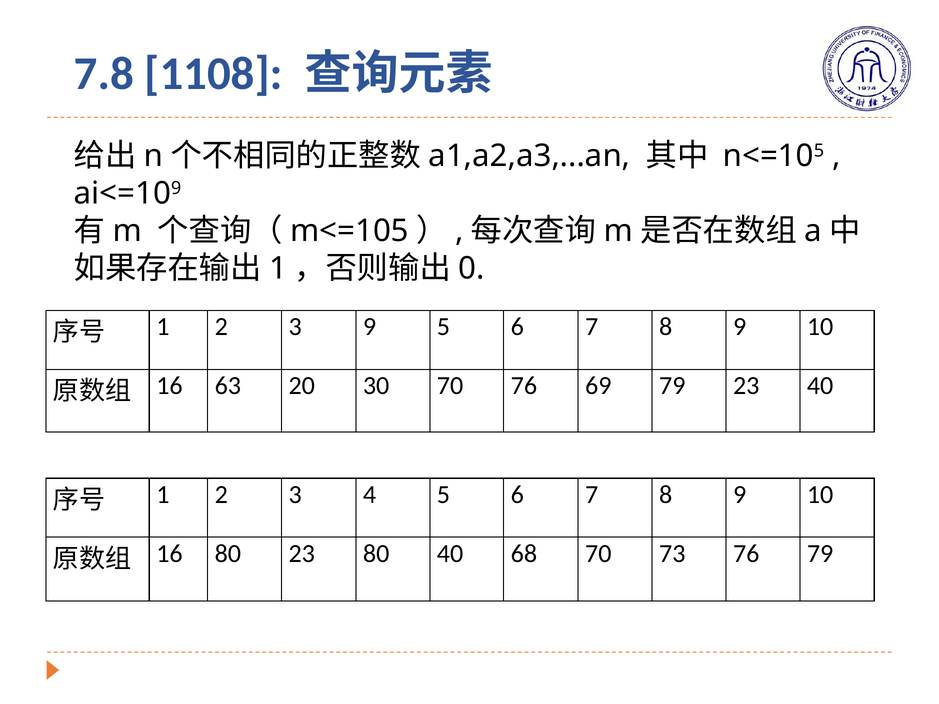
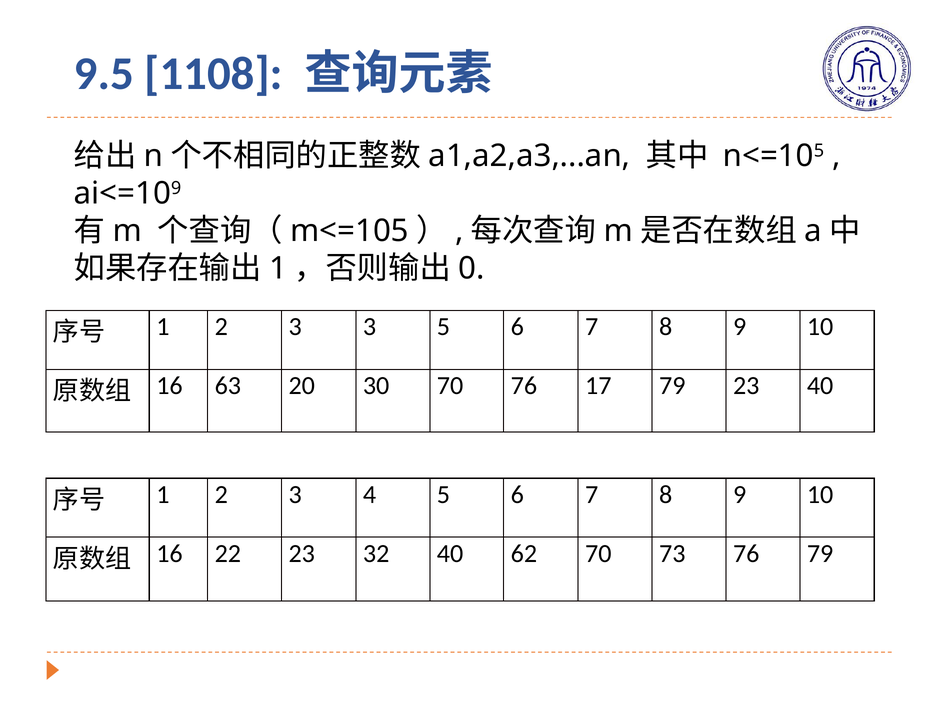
7.8: 7.8 -> 9.5
3 9: 9 -> 3
69: 69 -> 17
16 80: 80 -> 22
23 80: 80 -> 32
68: 68 -> 62
